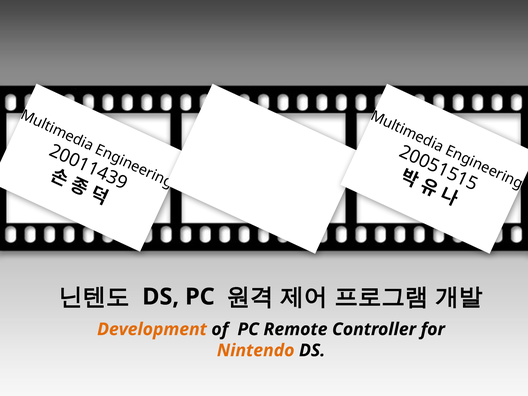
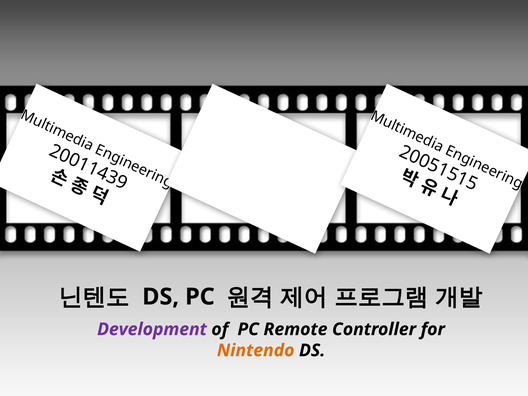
Development colour: orange -> purple
